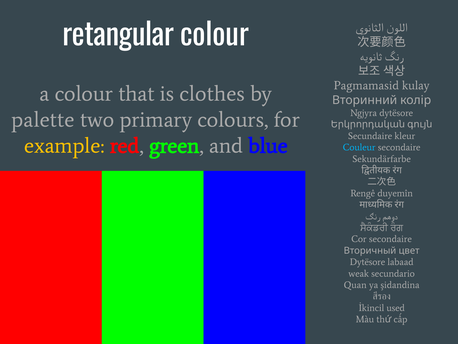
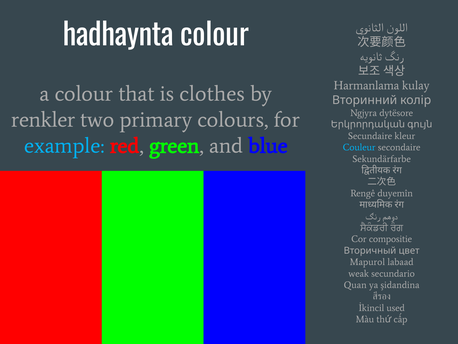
retangular: retangular -> hadhaynta
Pagmamasid: Pagmamasid -> Harmanlama
palette: palette -> renkler
example colour: yellow -> light blue
Cor secondaire: secondaire -> compositie
Dytësore at (367, 262): Dytësore -> Mapurol
